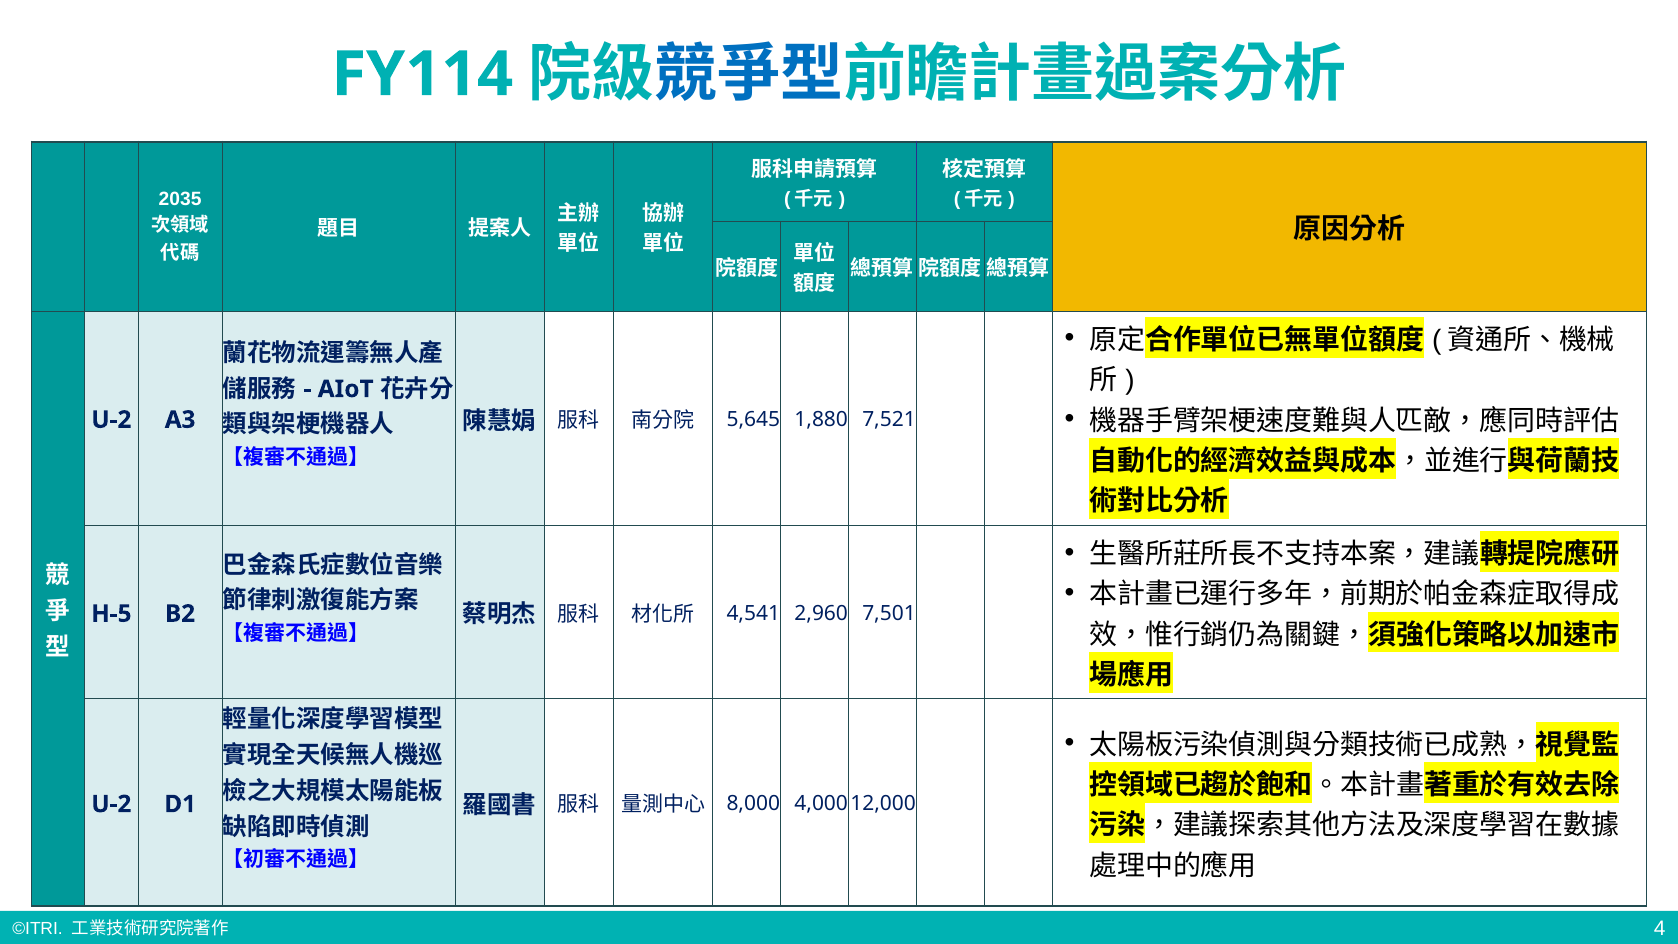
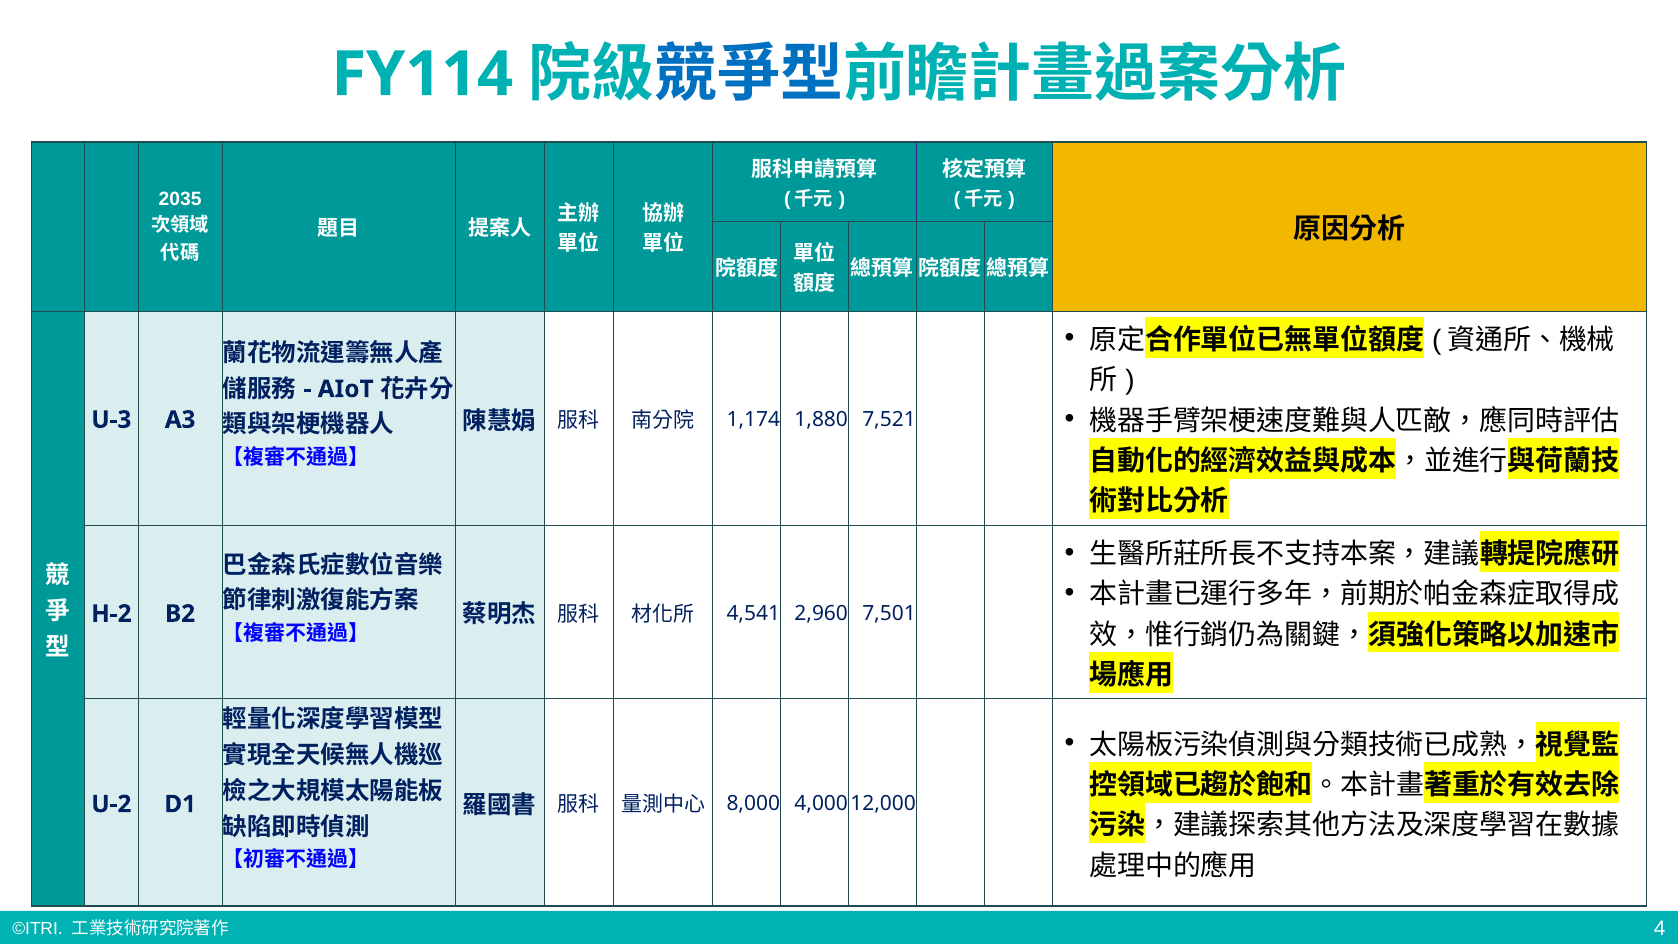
5,645: 5,645 -> 1,174
U-2 at (111, 420): U-2 -> U-3
H-5: H-5 -> H-2
